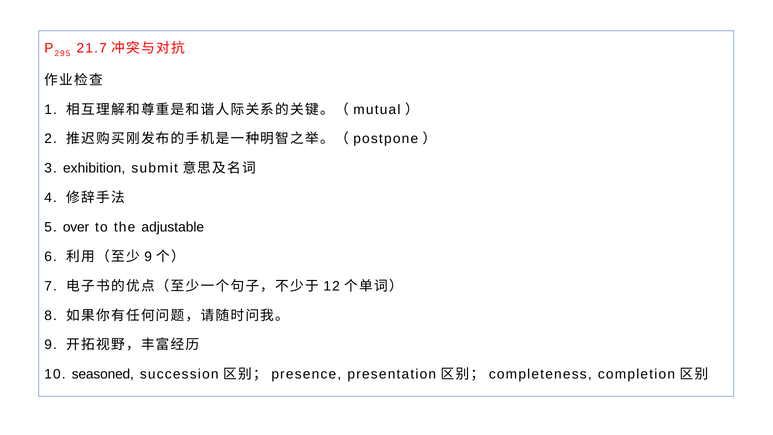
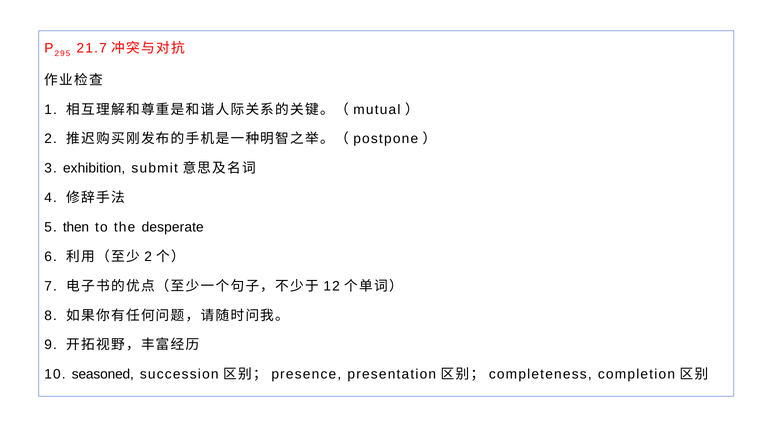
over: over -> then
adjustable: adjustable -> desperate
9 at (148, 257): 9 -> 2
